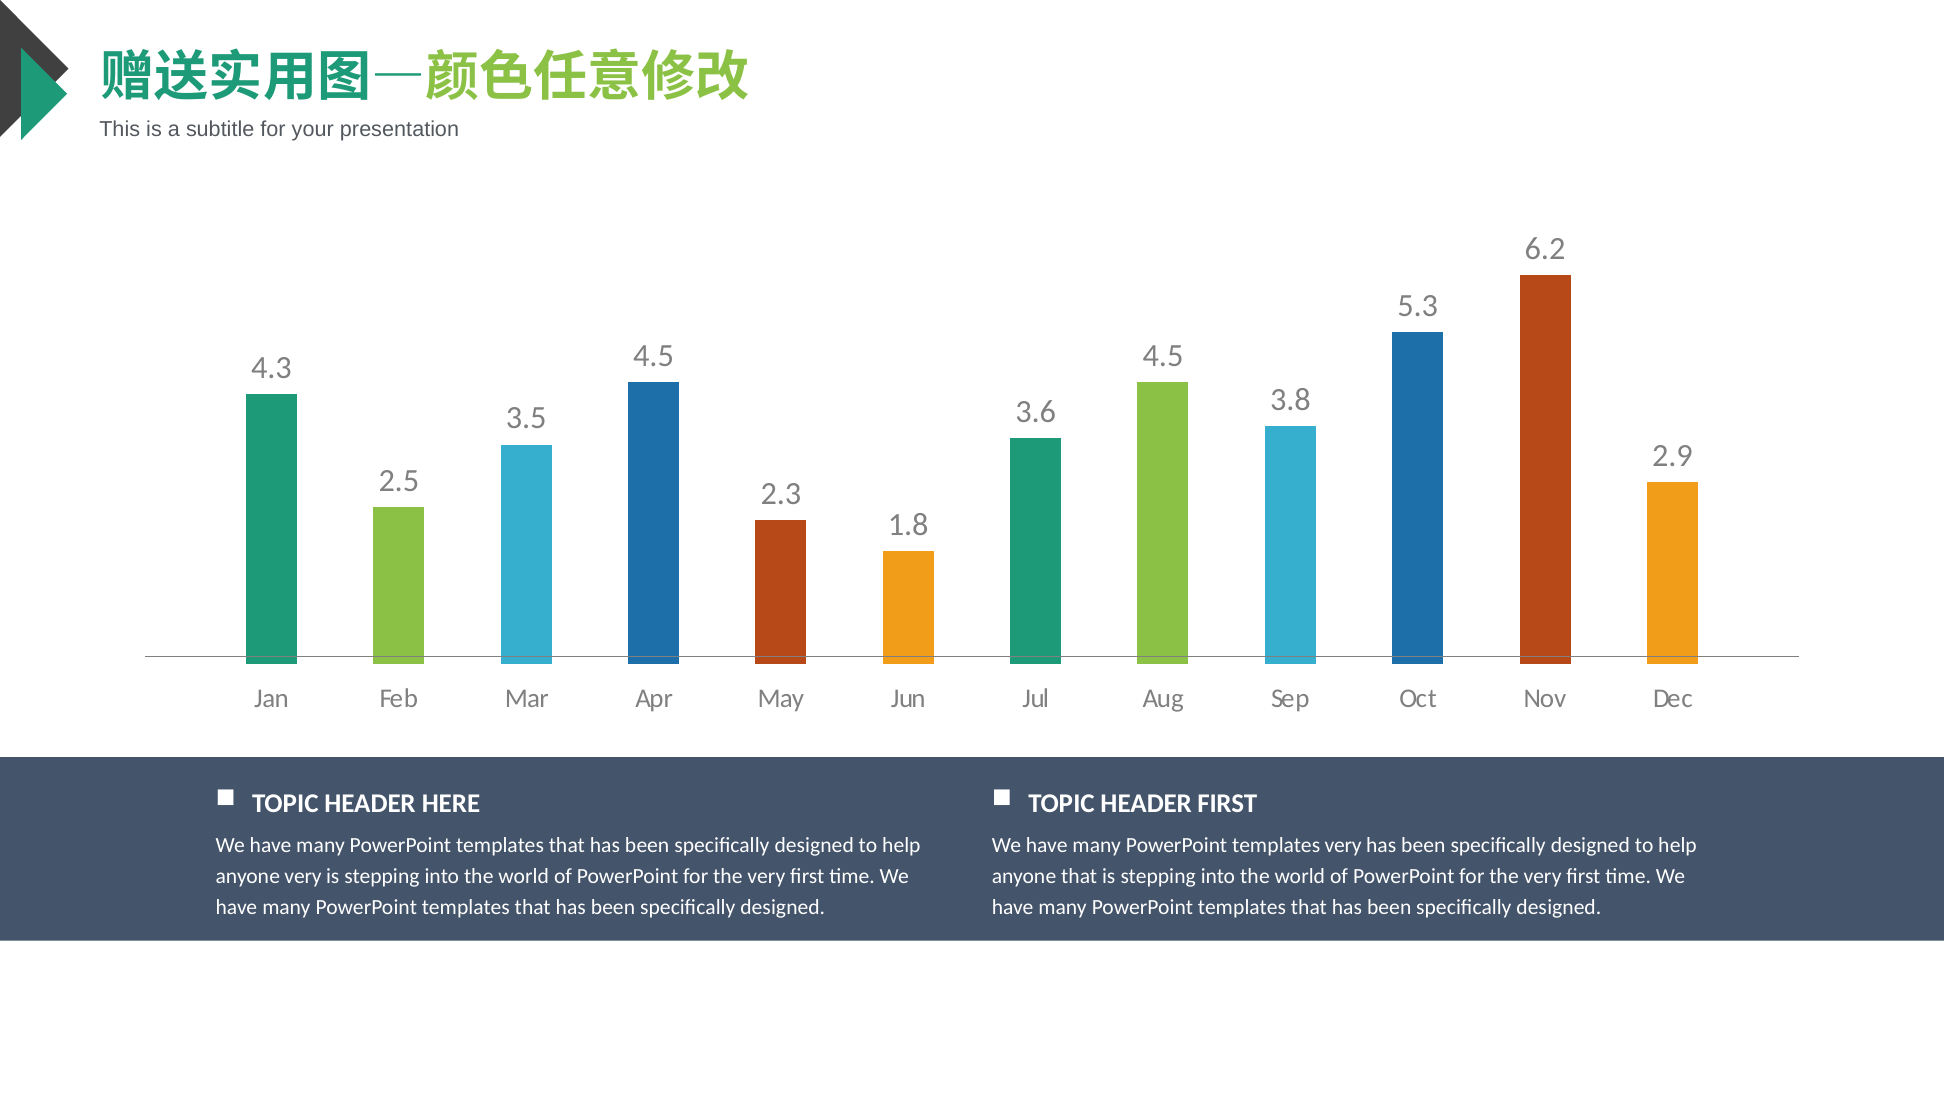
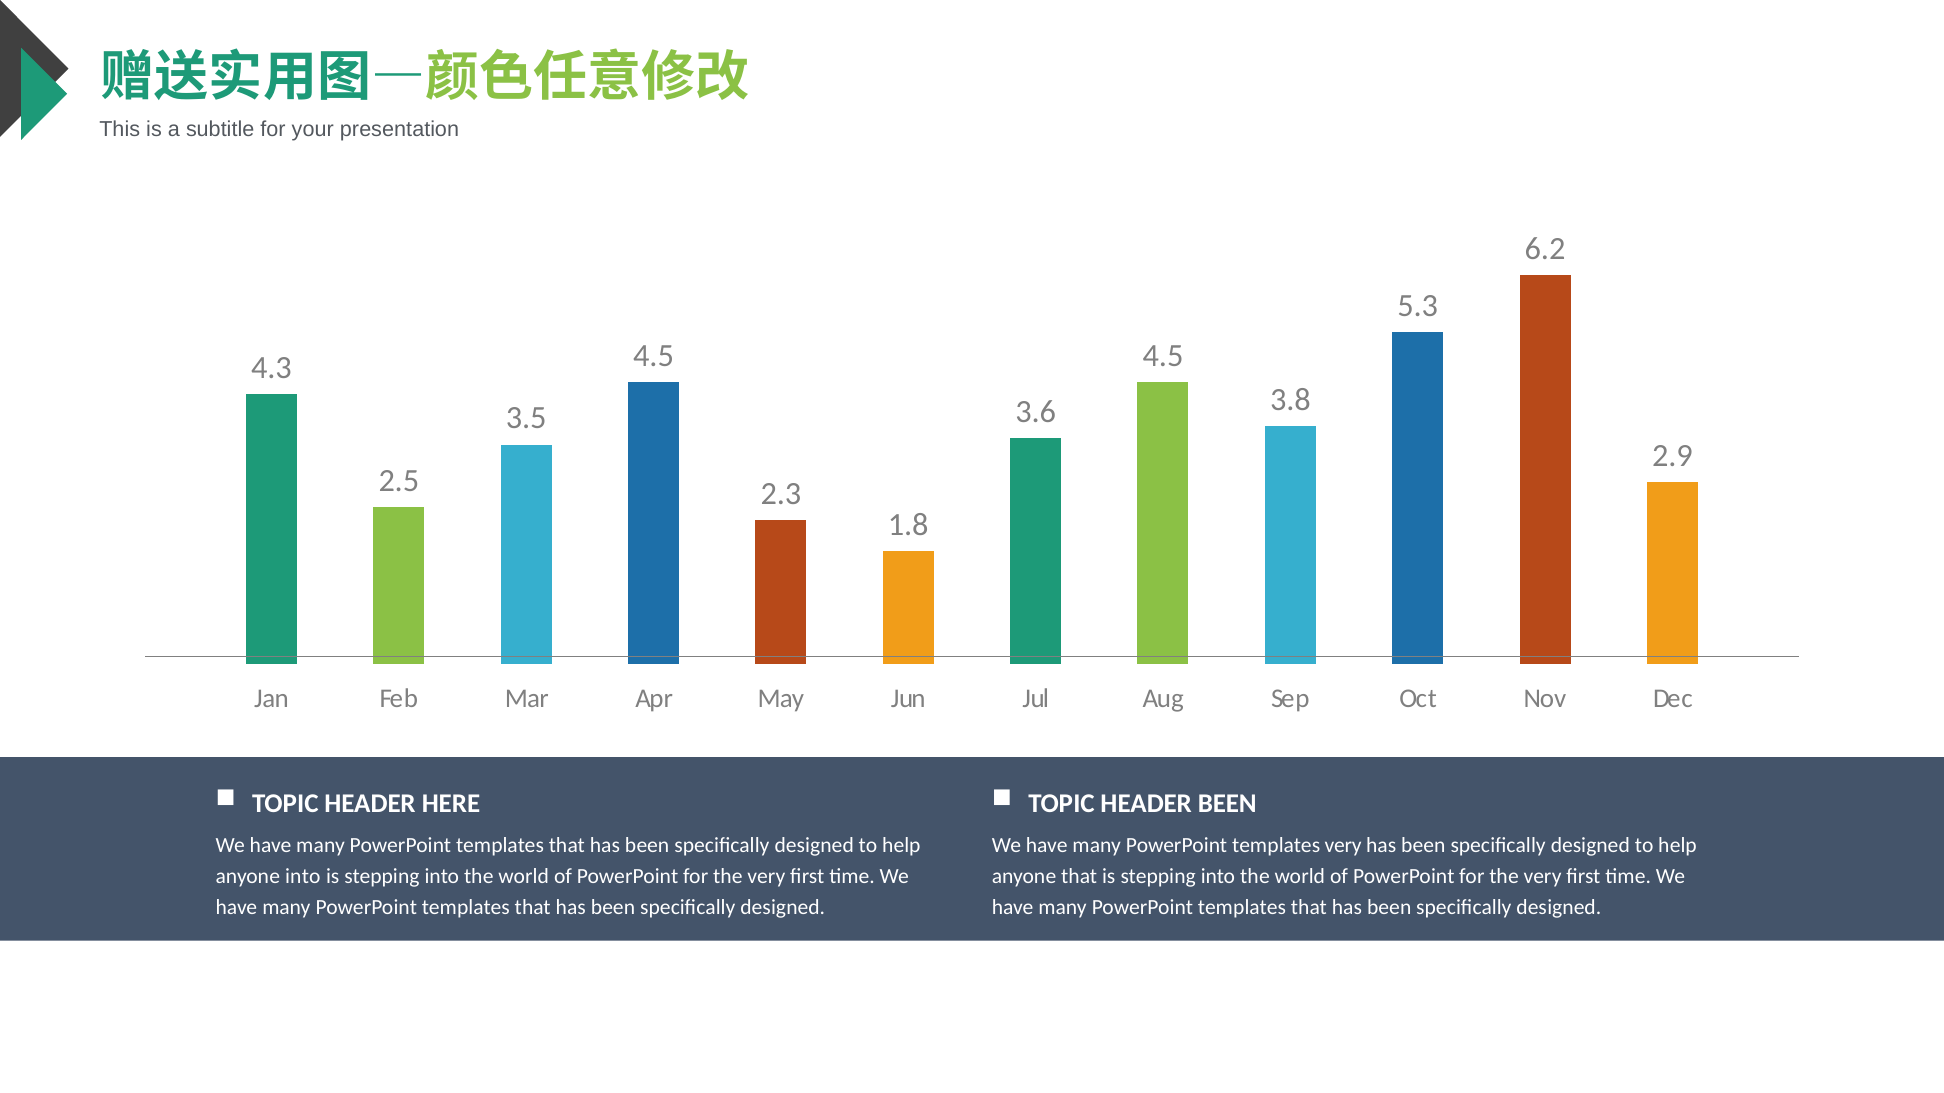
HEADER FIRST: FIRST -> BEEN
anyone very: very -> into
